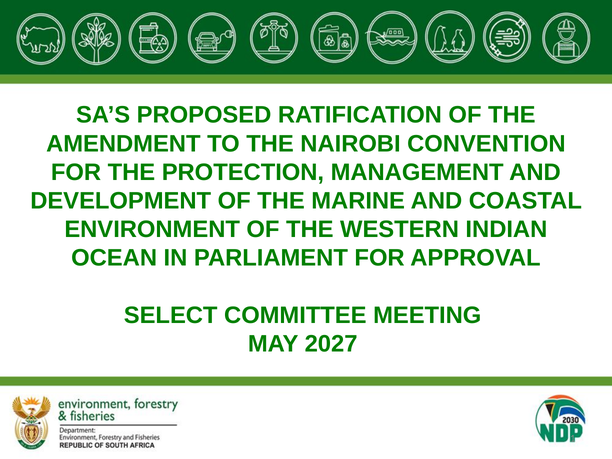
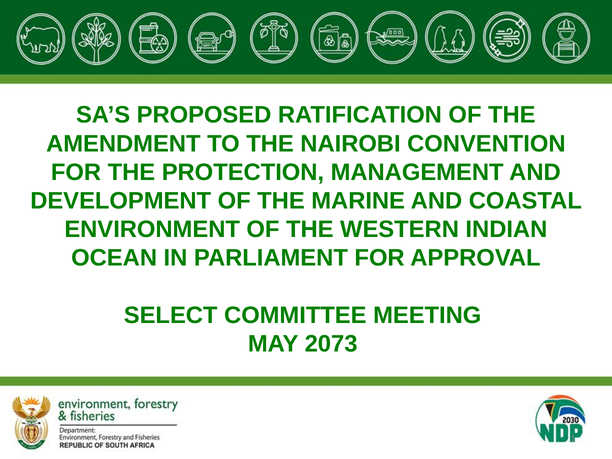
2027: 2027 -> 2073
